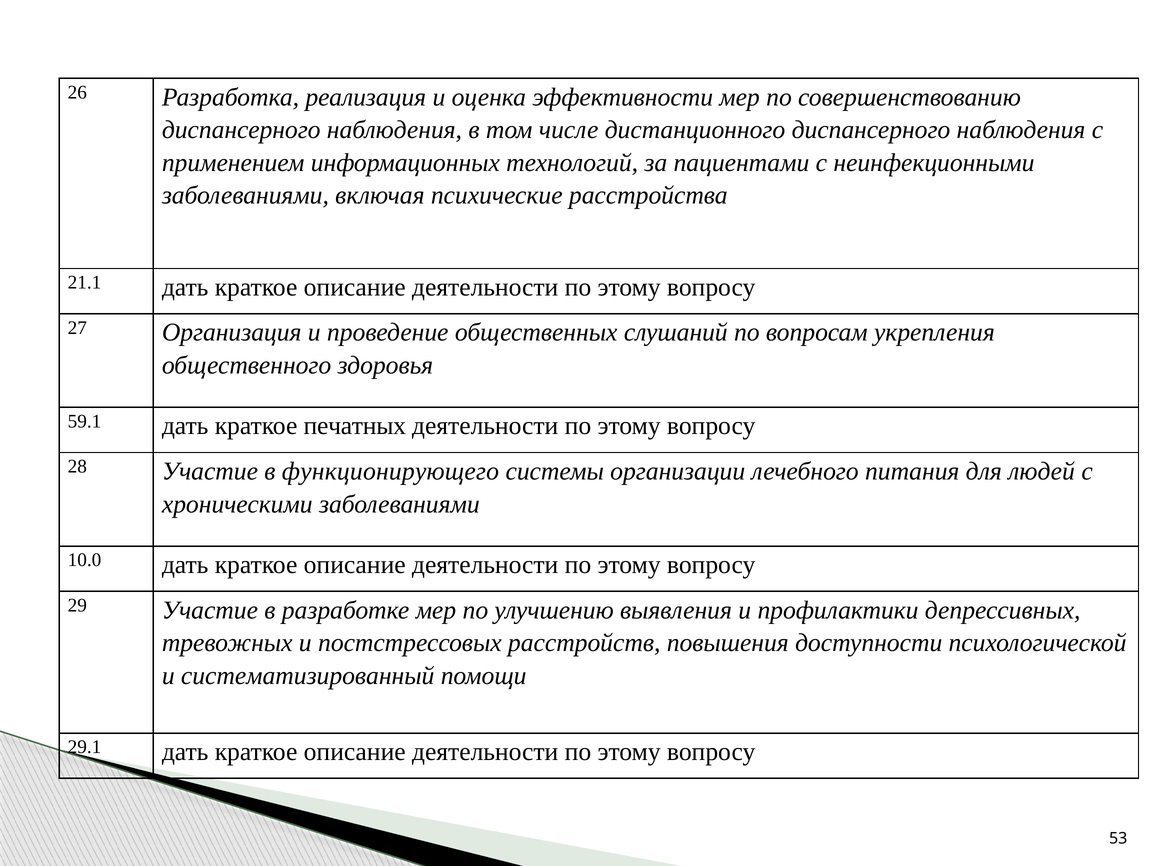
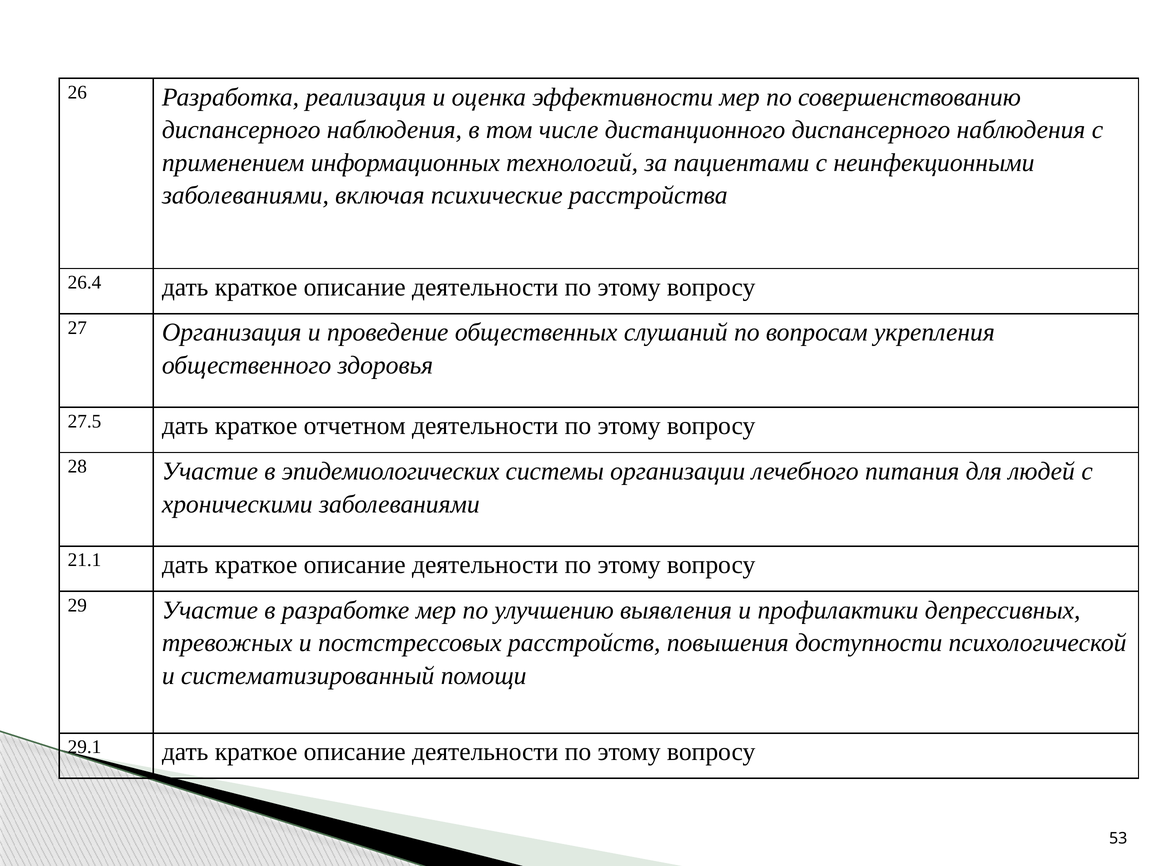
21.1: 21.1 -> 26.4
59.1: 59.1 -> 27.5
печатных: печатных -> отчетном
функционирующего: функционирующего -> эпидемиологических
10.0: 10.0 -> 21.1
